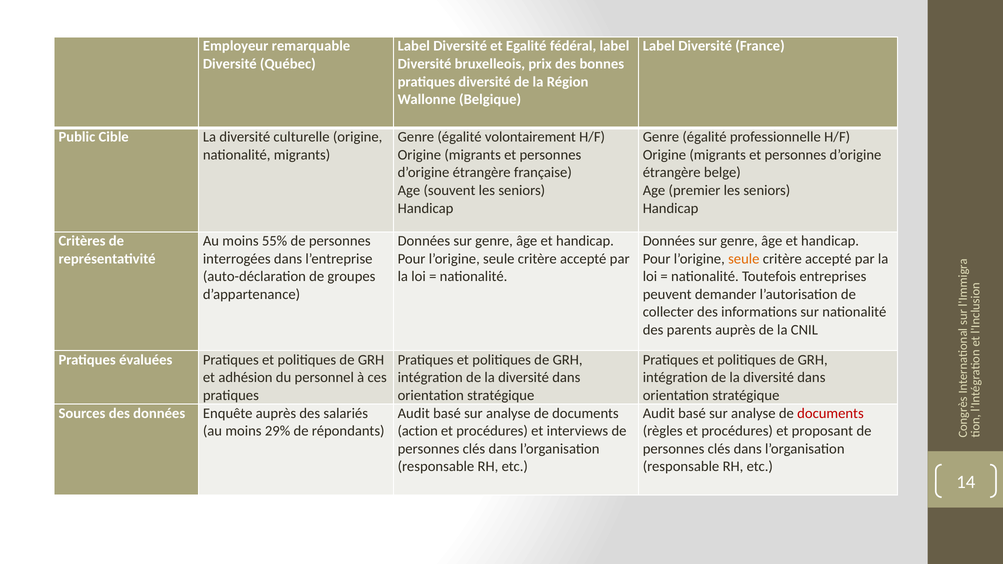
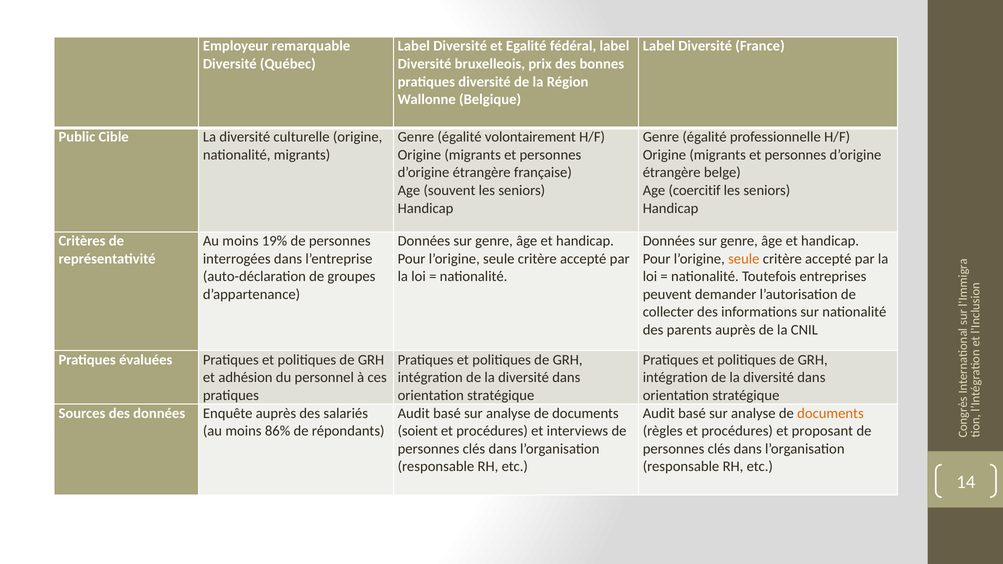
premier: premier -> coercitif
55%: 55% -> 19%
documents at (830, 413) colour: red -> orange
29%: 29% -> 86%
action: action -> soient
